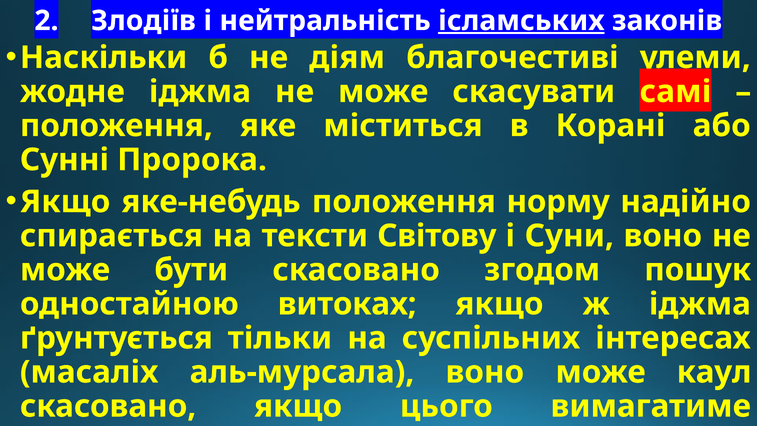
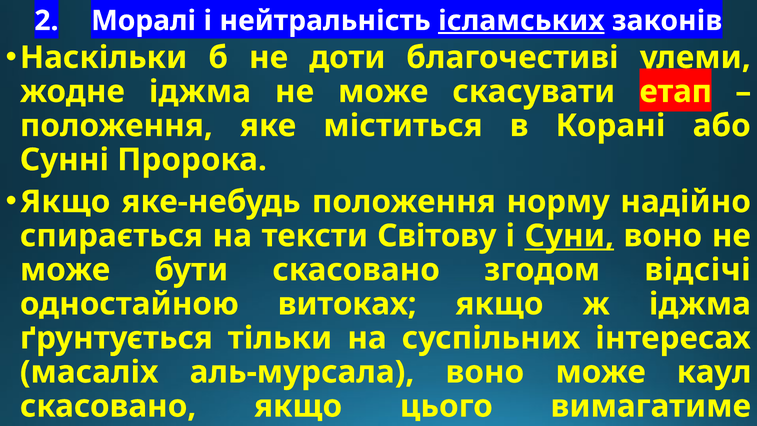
Злодіїв: Злодіїв -> Моралі
діям: діям -> доти
самі: самі -> етап
Суни underline: none -> present
пошук: пошук -> відсічі
